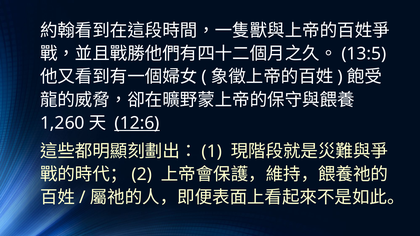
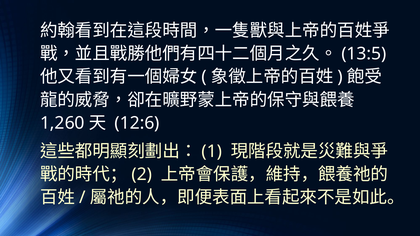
12:6 underline: present -> none
